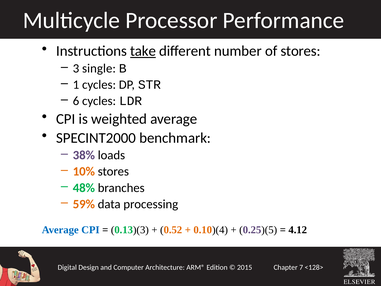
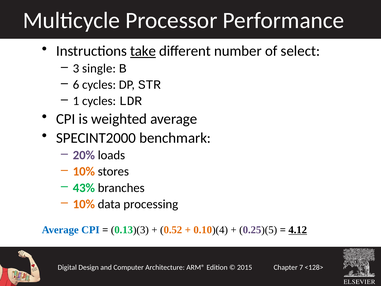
of stores: stores -> select
1: 1 -> 6
6: 6 -> 1
38%: 38% -> 20%
48%: 48% -> 43%
59% at (84, 204): 59% -> 10%
4.12 underline: none -> present
